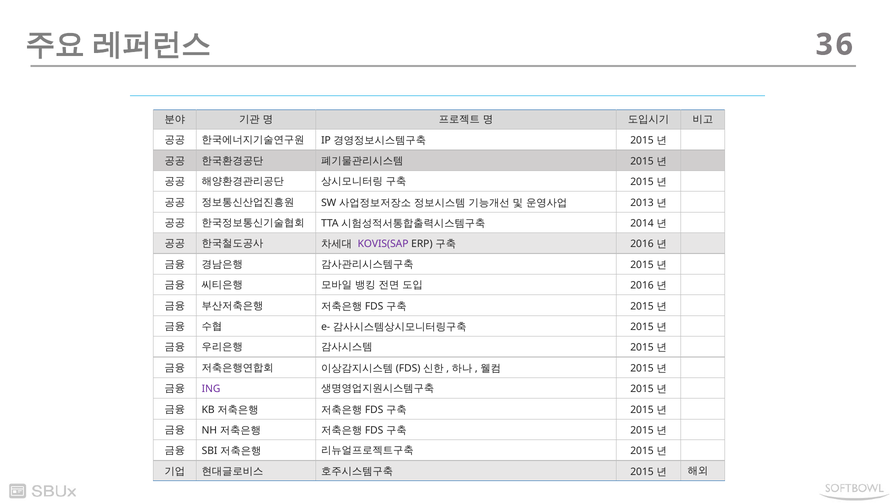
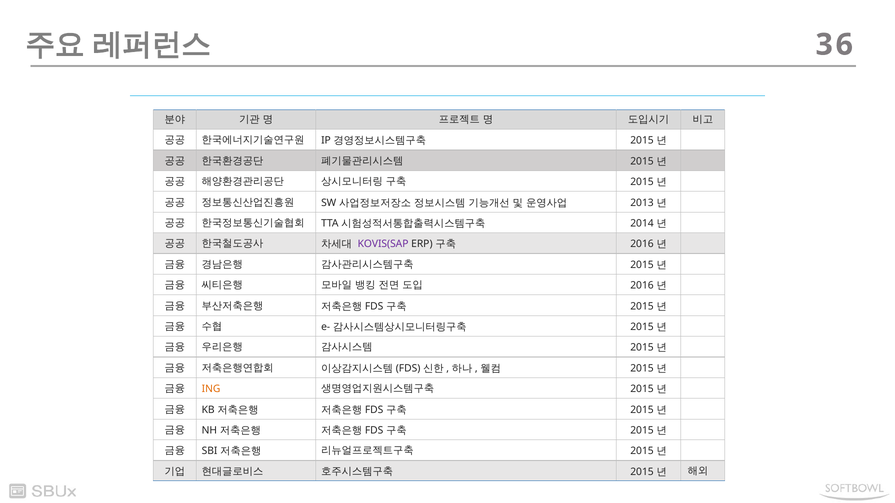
ING colour: purple -> orange
